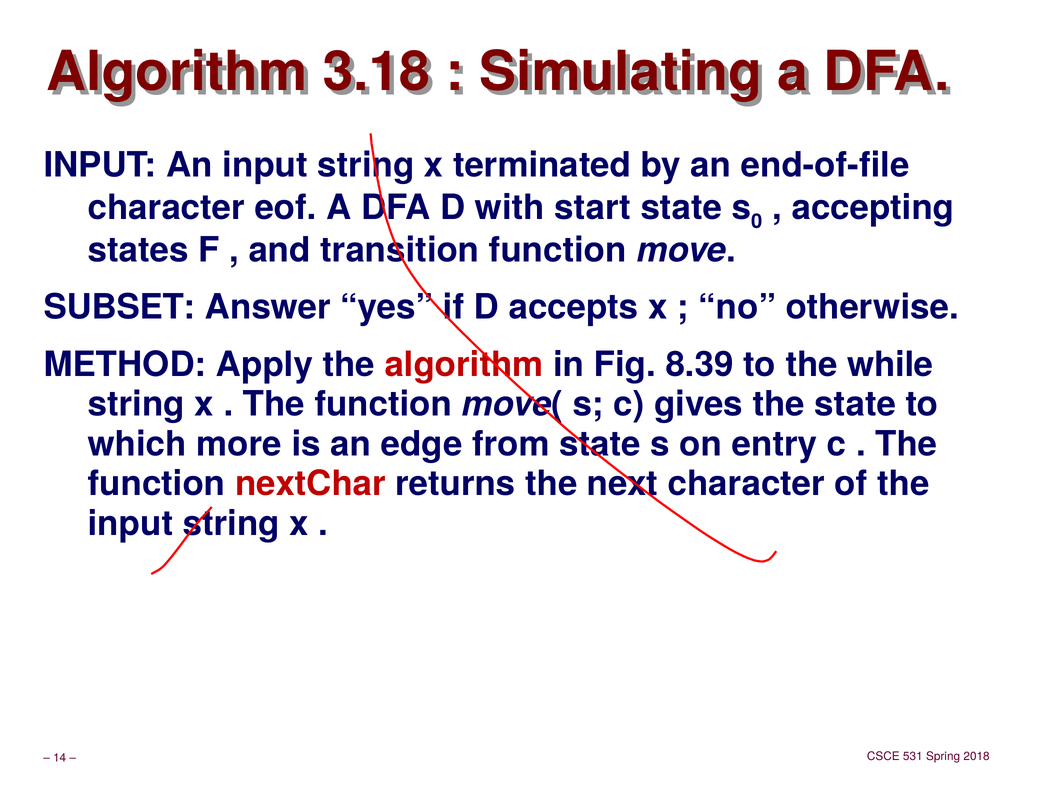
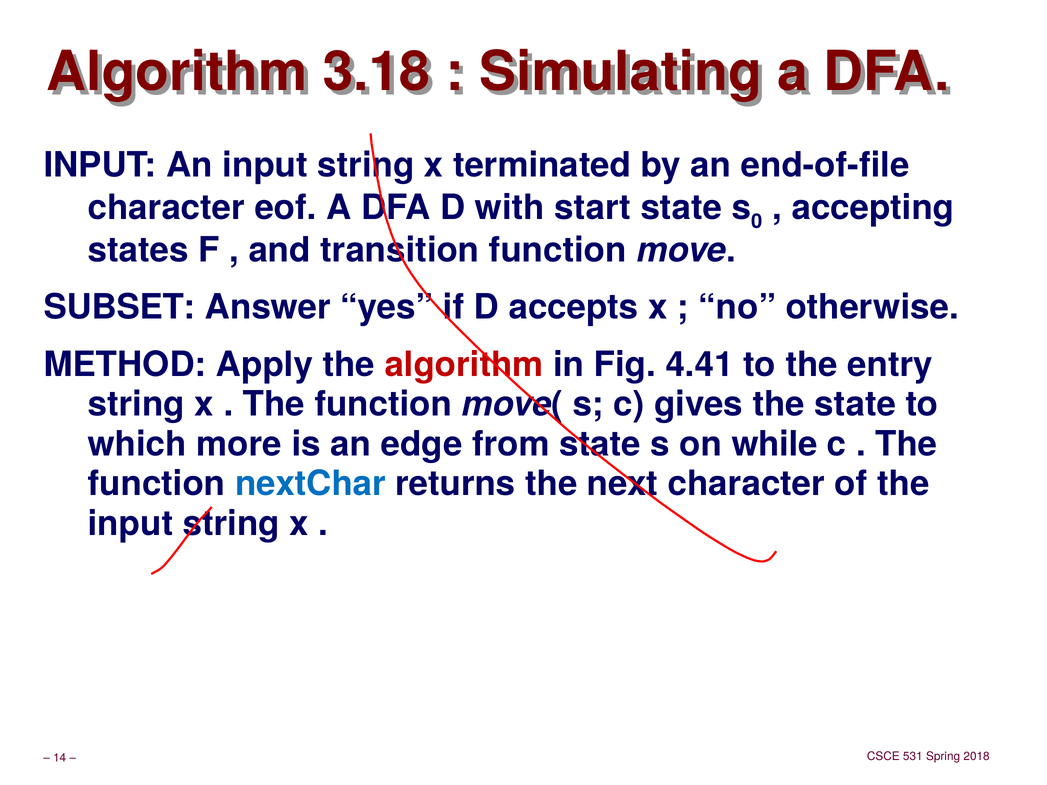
8.39: 8.39 -> 4.41
while: while -> entry
entry: entry -> while
nextChar colour: red -> blue
